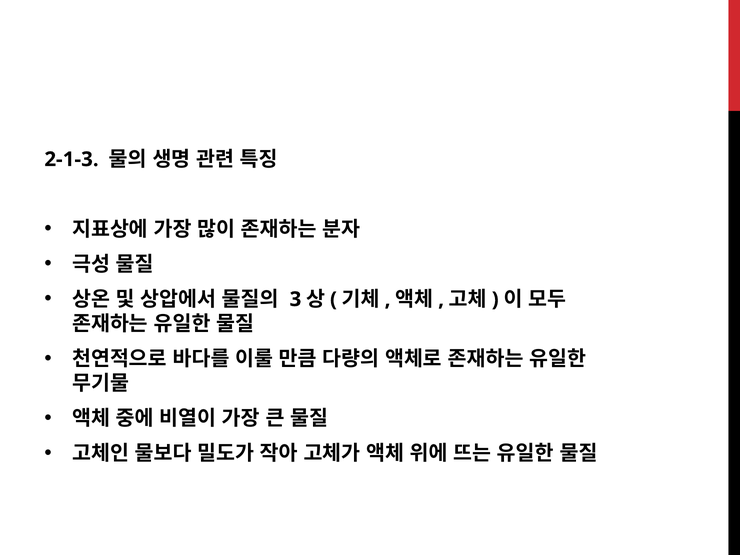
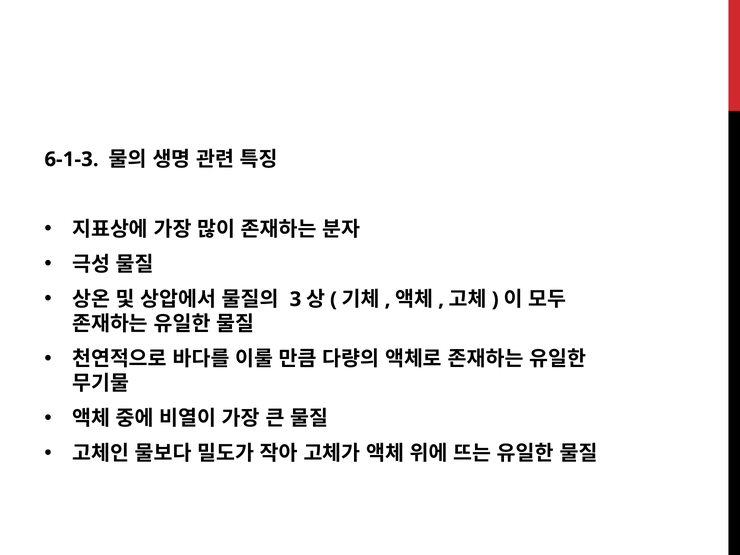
2-1-3: 2-1-3 -> 6-1-3
